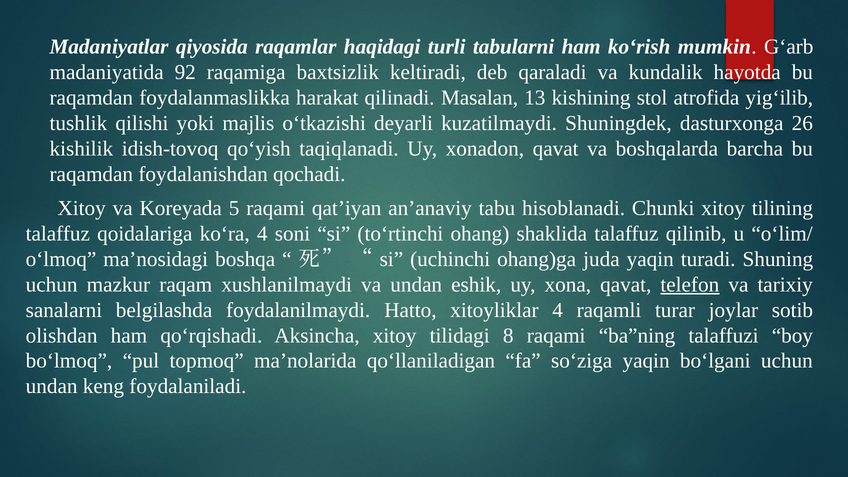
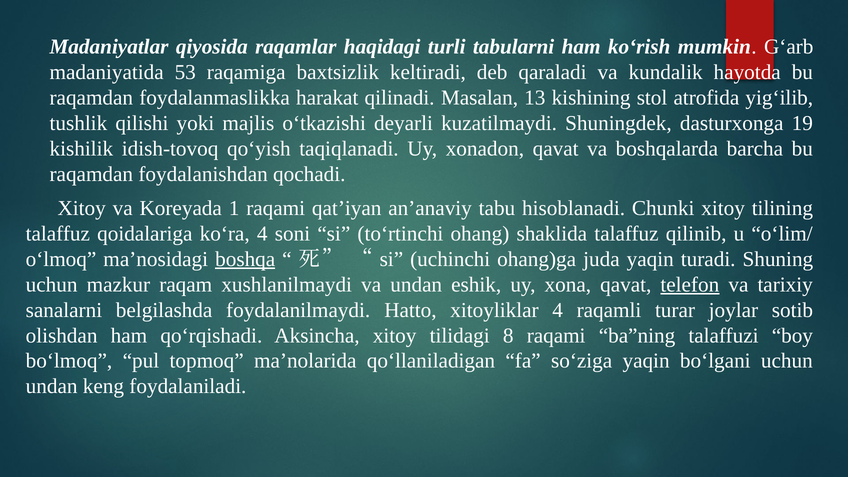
92: 92 -> 53
26: 26 -> 19
5: 5 -> 1
boshqa underline: none -> present
